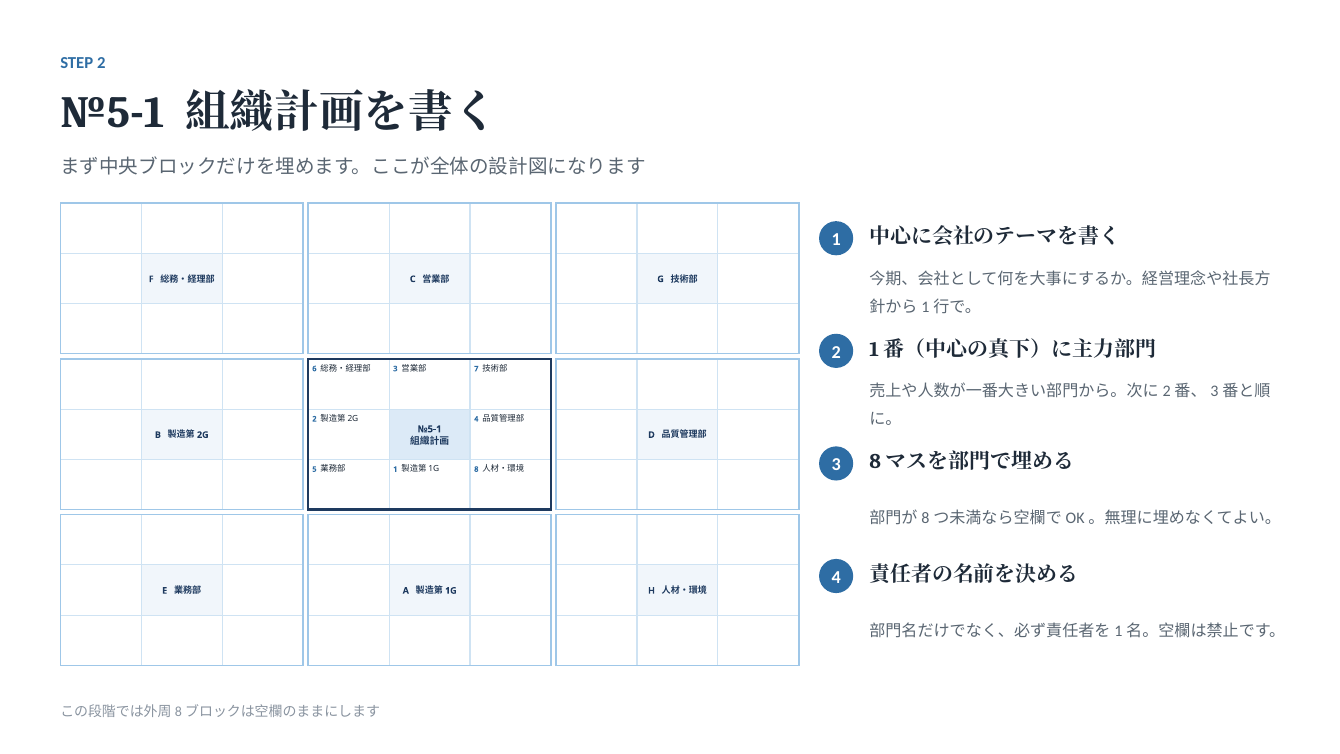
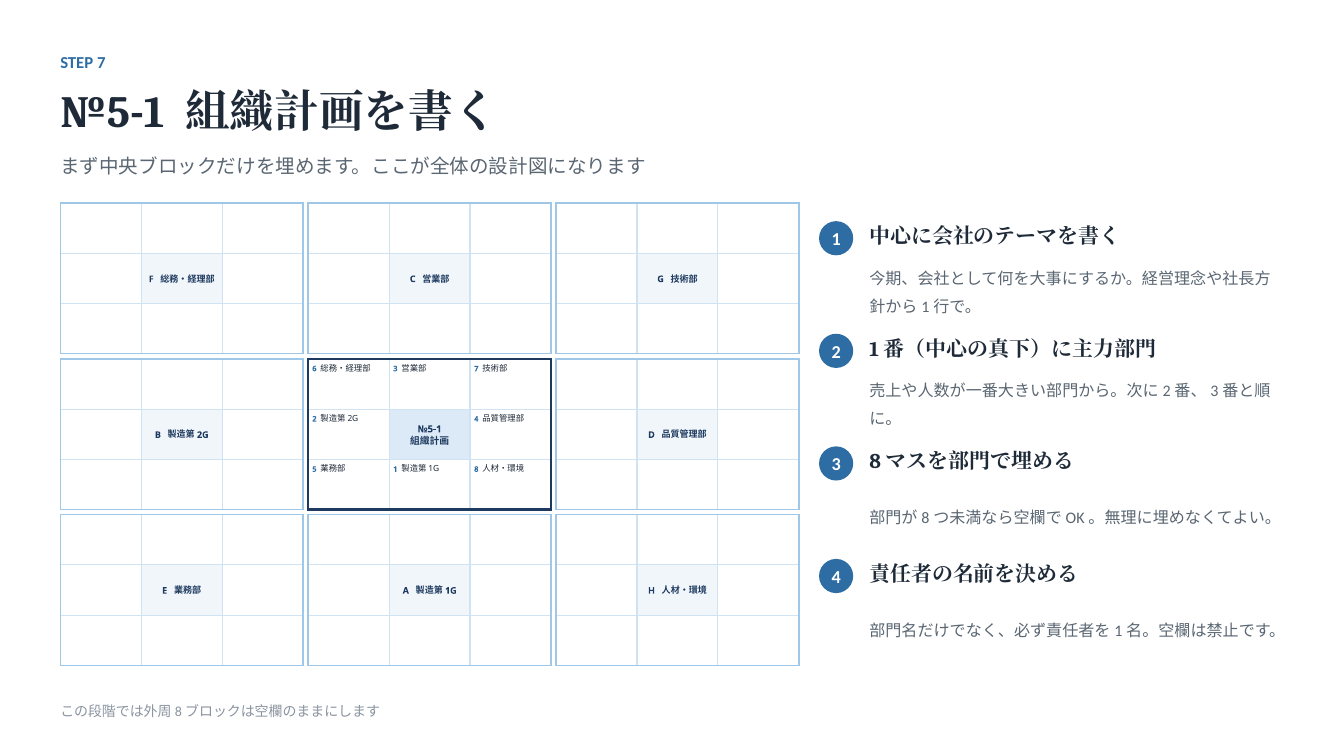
STEP 2: 2 -> 7
